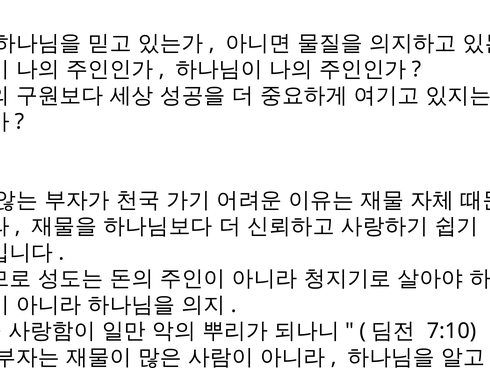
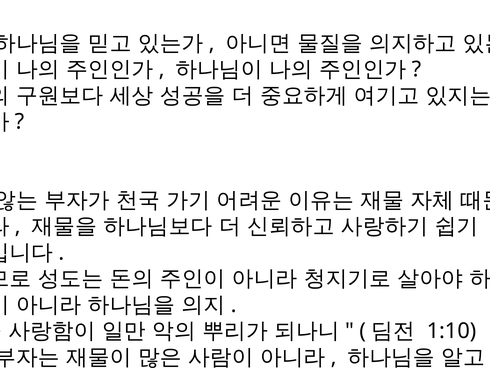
7:10: 7:10 -> 1:10
